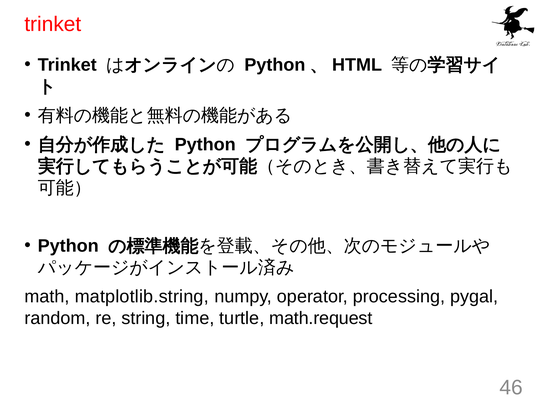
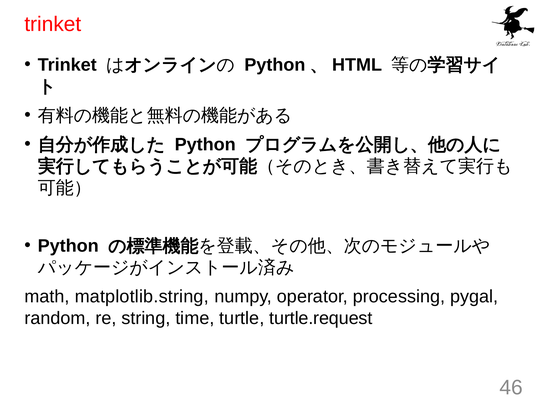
math.request: math.request -> turtle.request
